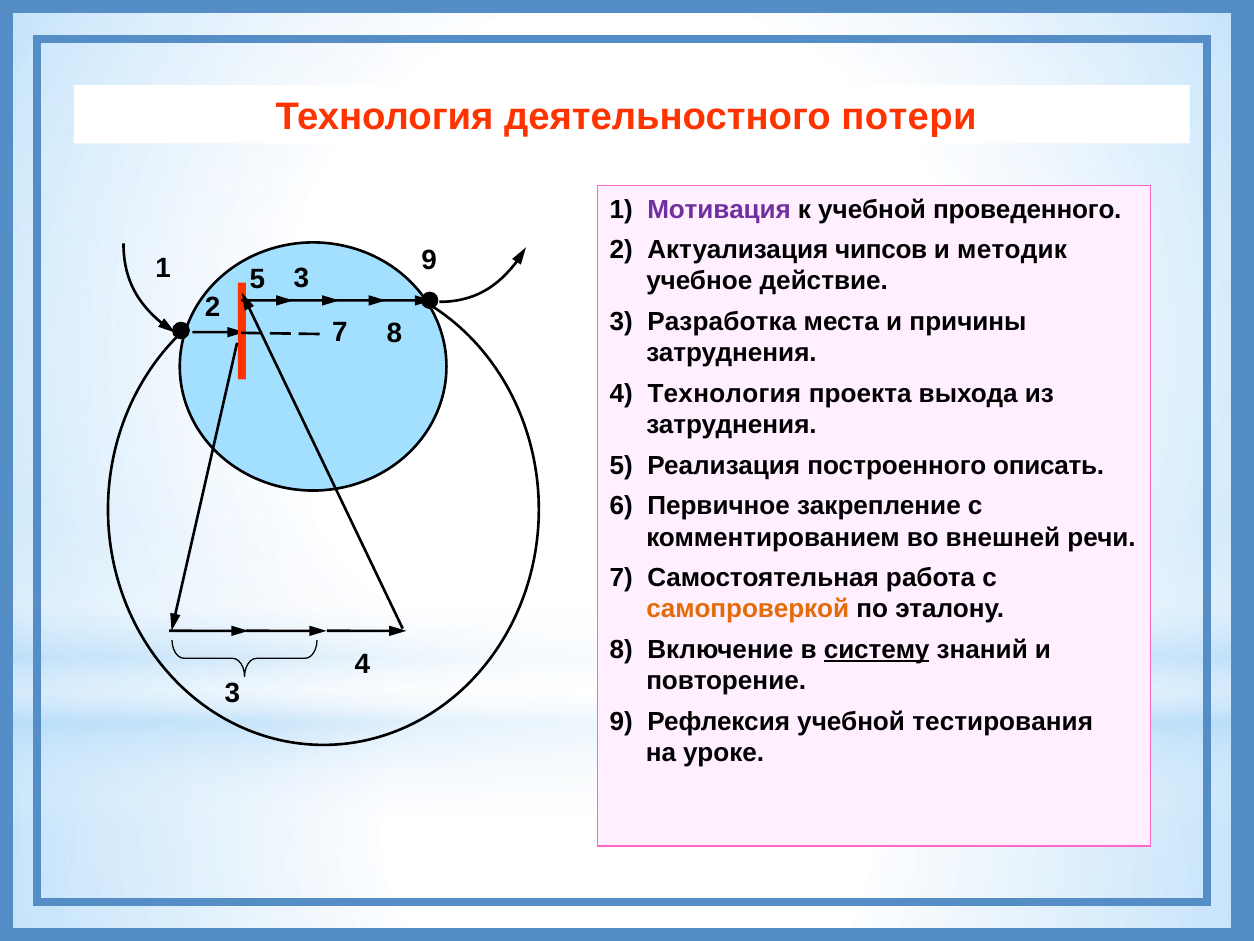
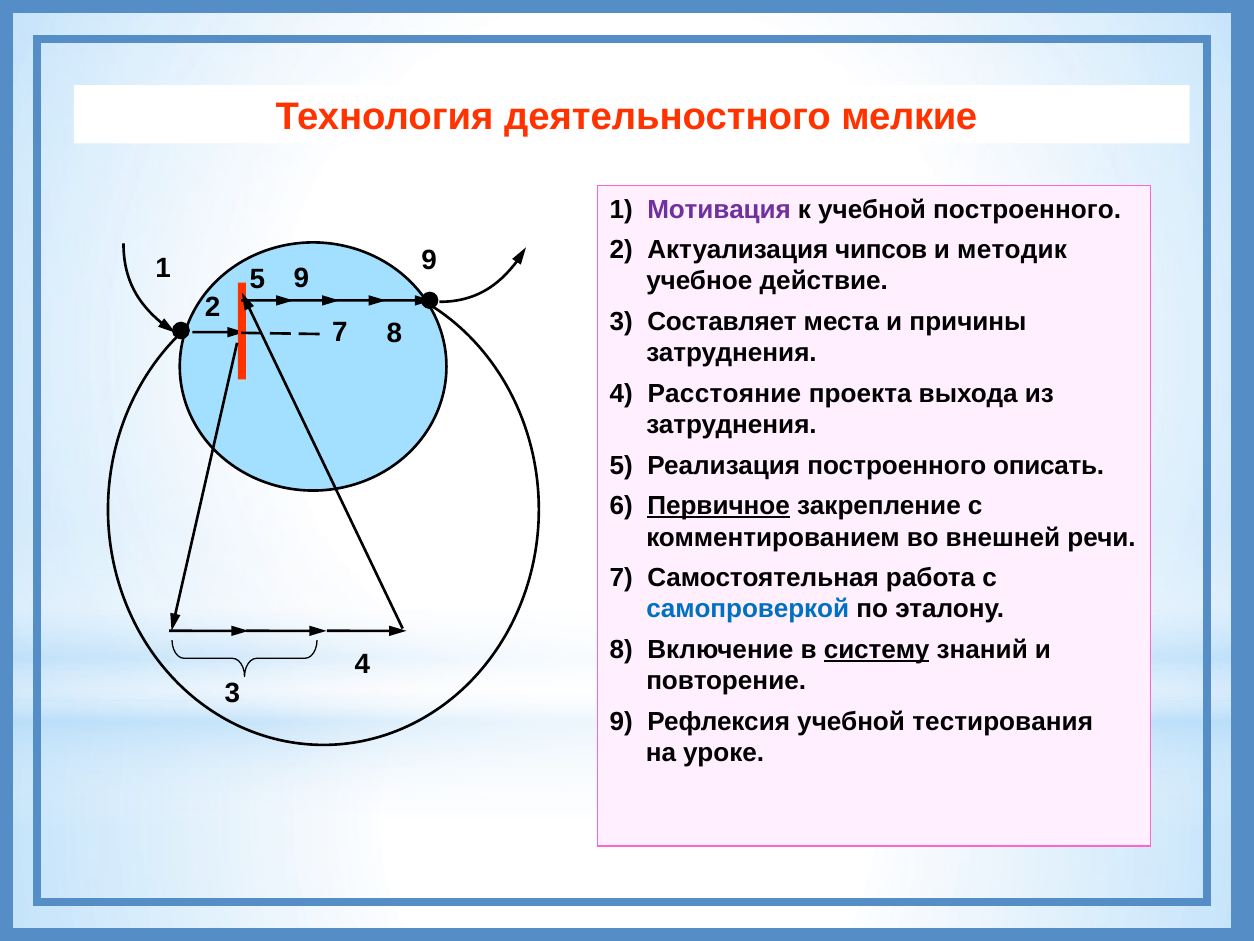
потери: потери -> мелкие
учебной проведенного: проведенного -> построенного
5 3: 3 -> 9
Разработка: Разработка -> Составляет
4 Технология: Технология -> Расстояние
Первичное underline: none -> present
самопроверкой colour: orange -> blue
